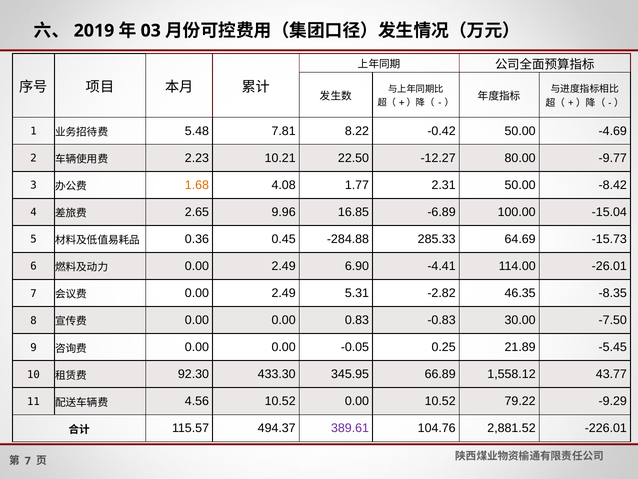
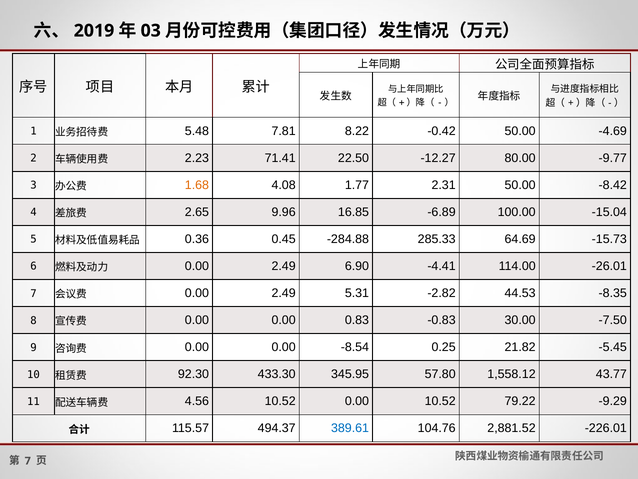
10.21: 10.21 -> 71.41
46.35: 46.35 -> 44.53
-0.05: -0.05 -> -8.54
21.89: 21.89 -> 21.82
66.89: 66.89 -> 57.80
389.61 colour: purple -> blue
